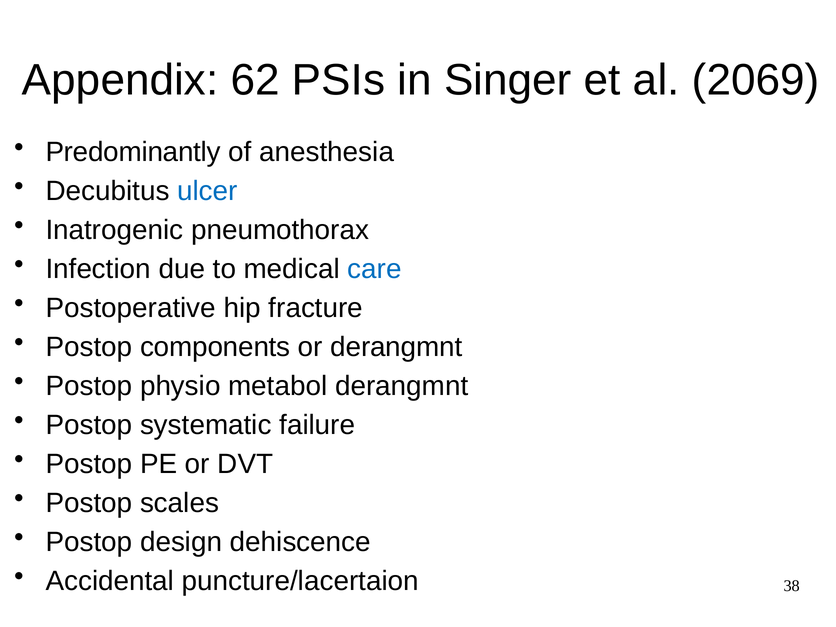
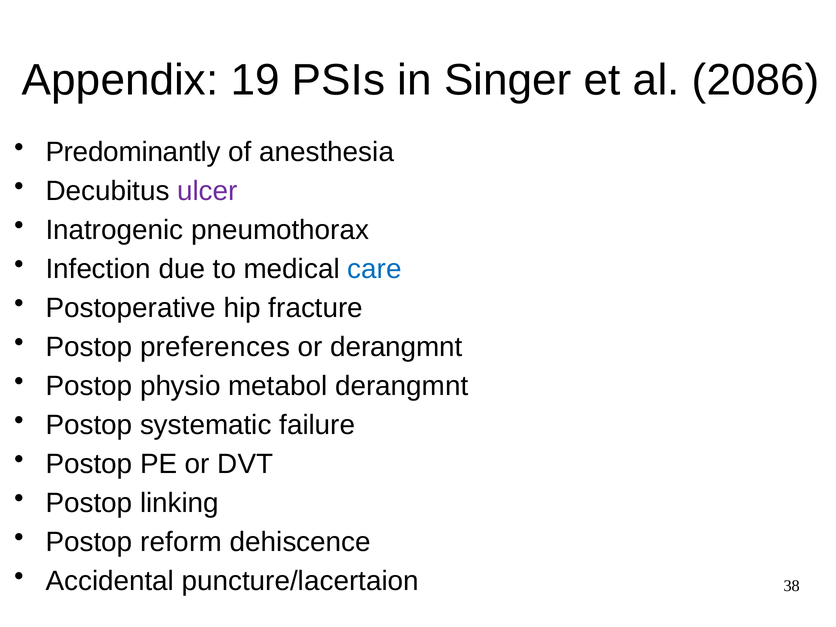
62: 62 -> 19
2069: 2069 -> 2086
ulcer colour: blue -> purple
components: components -> preferences
scales: scales -> linking
design: design -> reform
